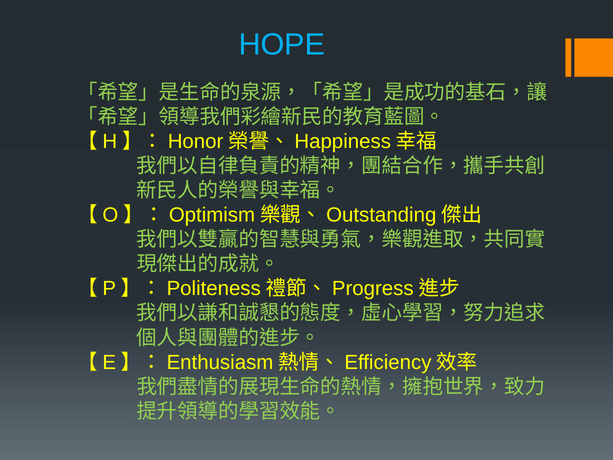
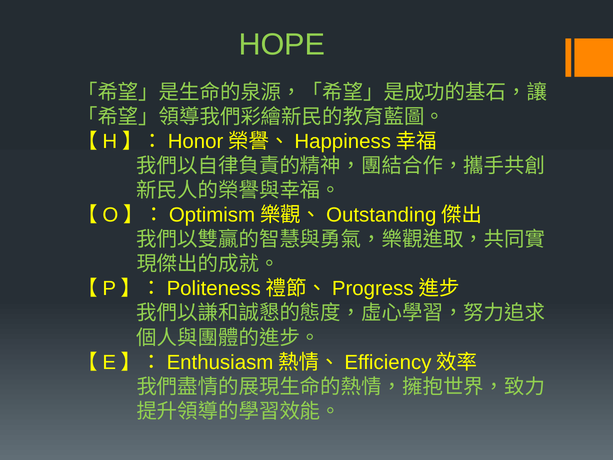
HOPE colour: light blue -> light green
